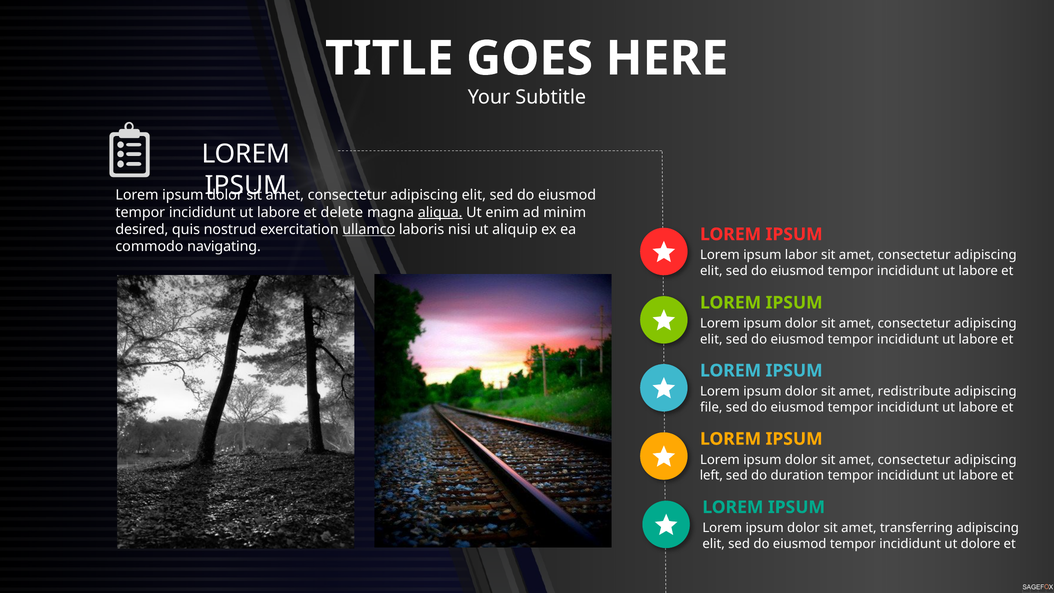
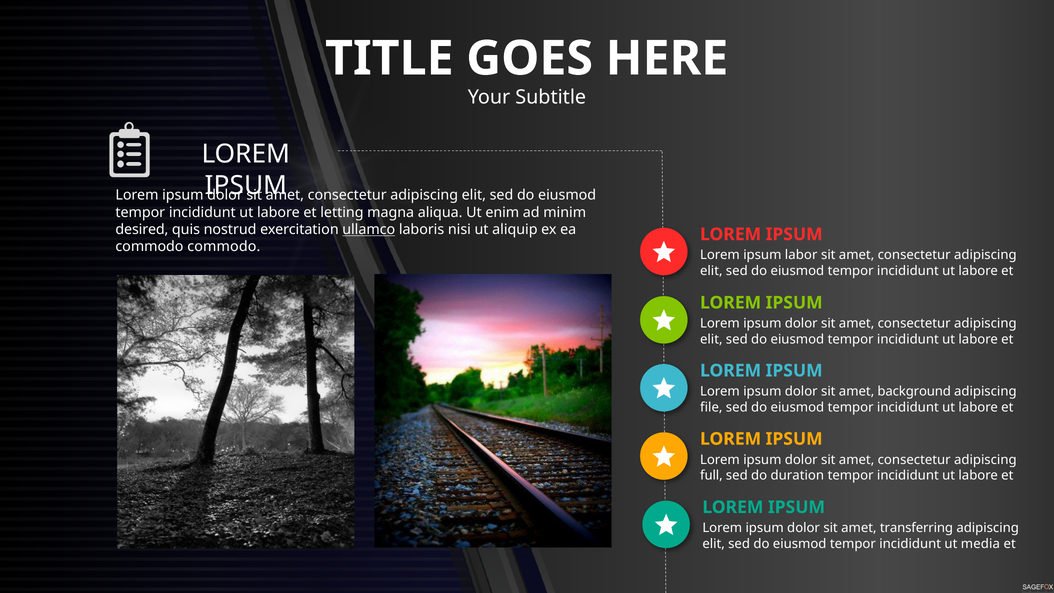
delete: delete -> letting
aliqua underline: present -> none
commodo navigating: navigating -> commodo
redistribute: redistribute -> background
left: left -> full
dolore: dolore -> media
